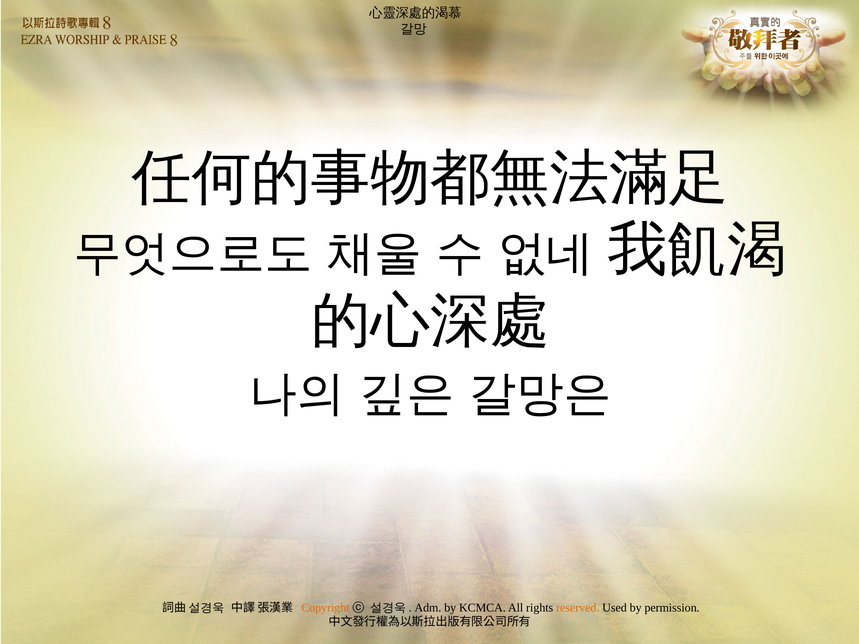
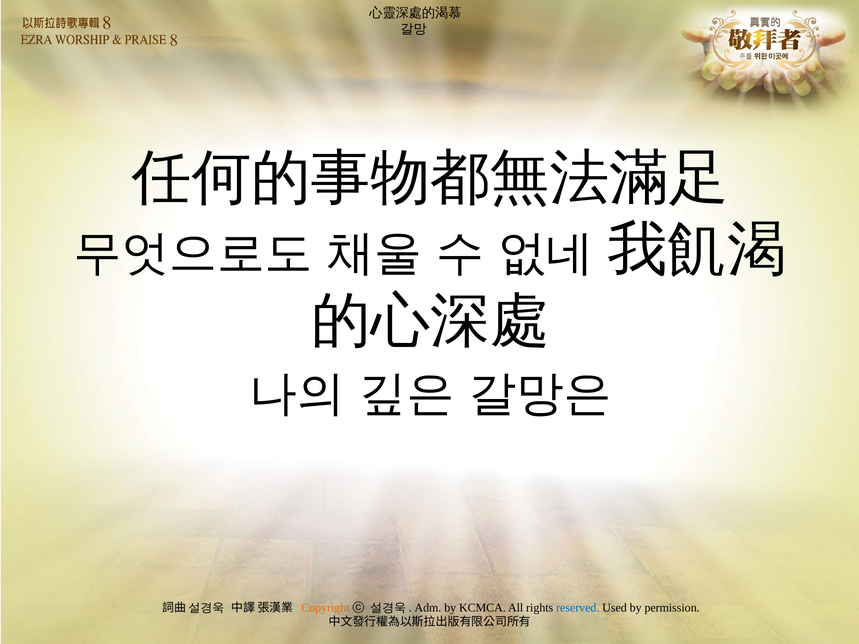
reserved colour: orange -> blue
